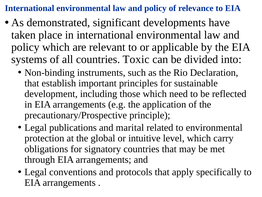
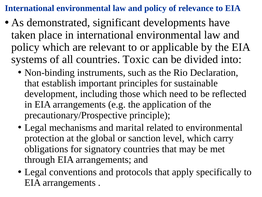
publications: publications -> mechanisms
intuitive: intuitive -> sanction
